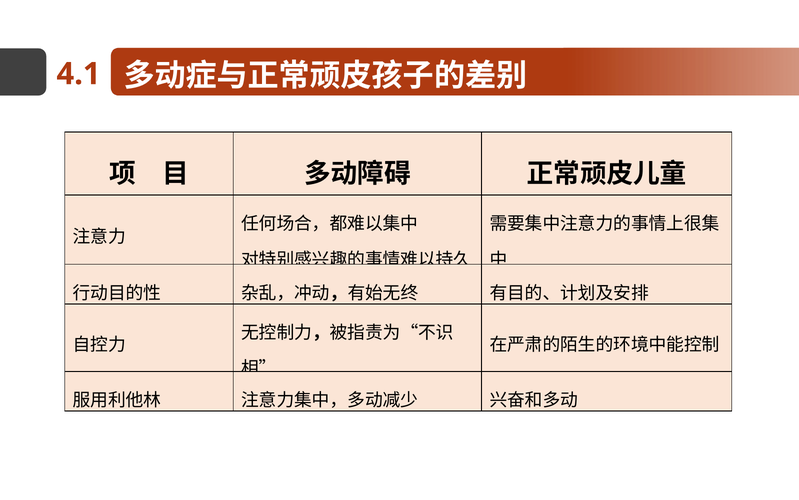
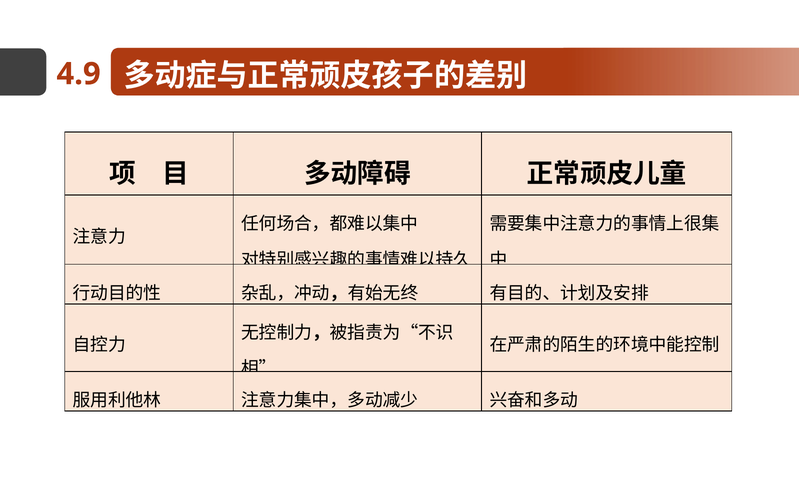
4.1: 4.1 -> 4.9
